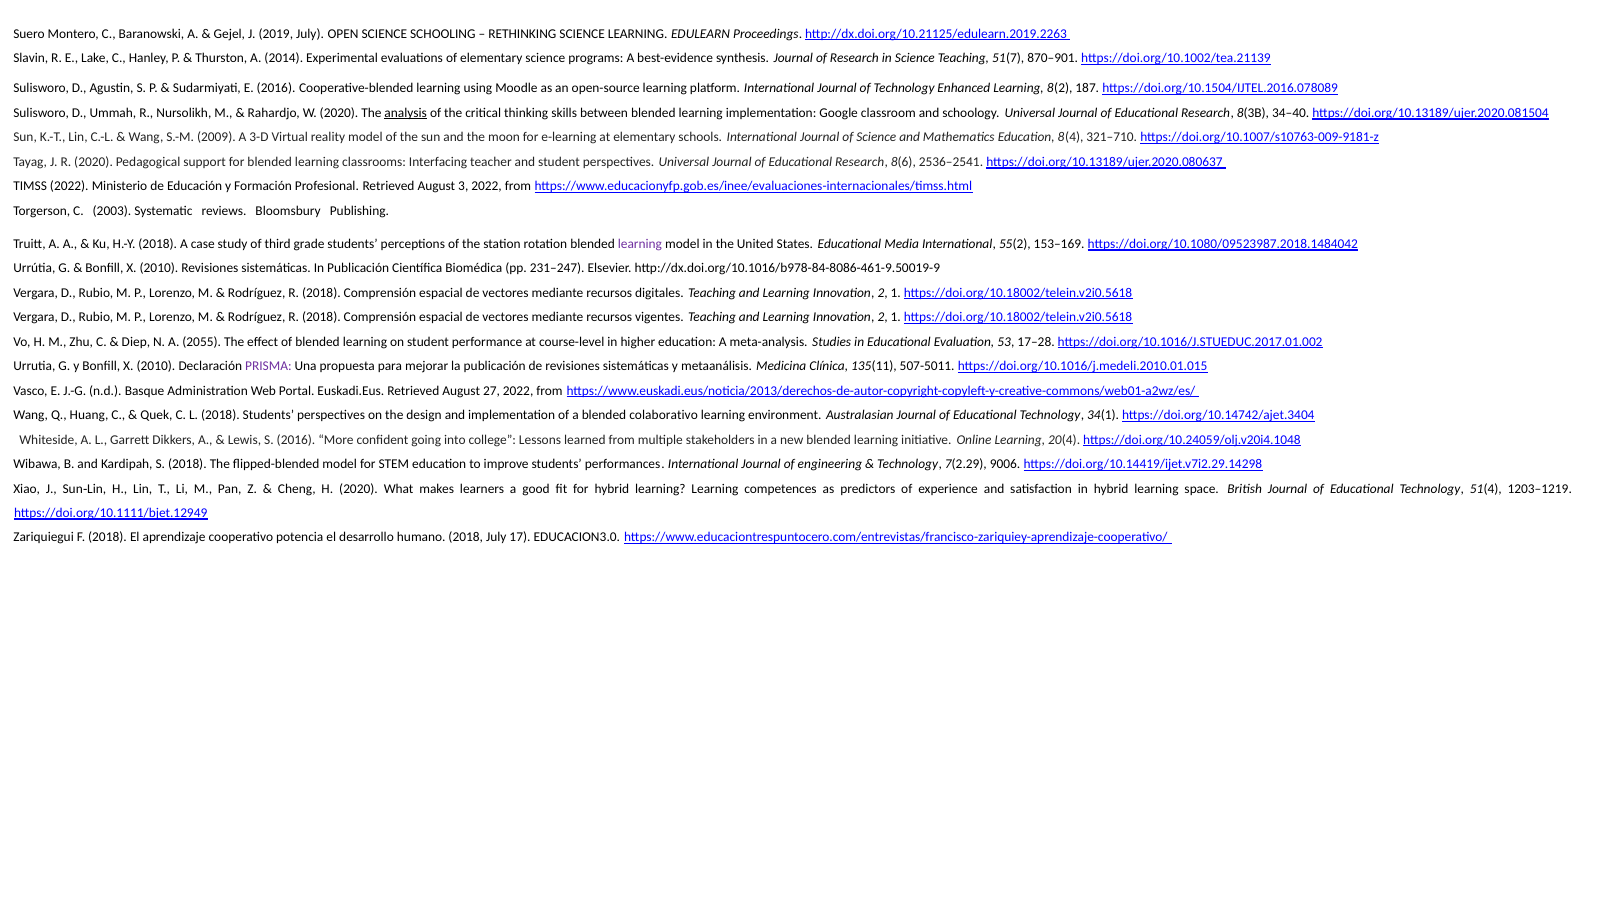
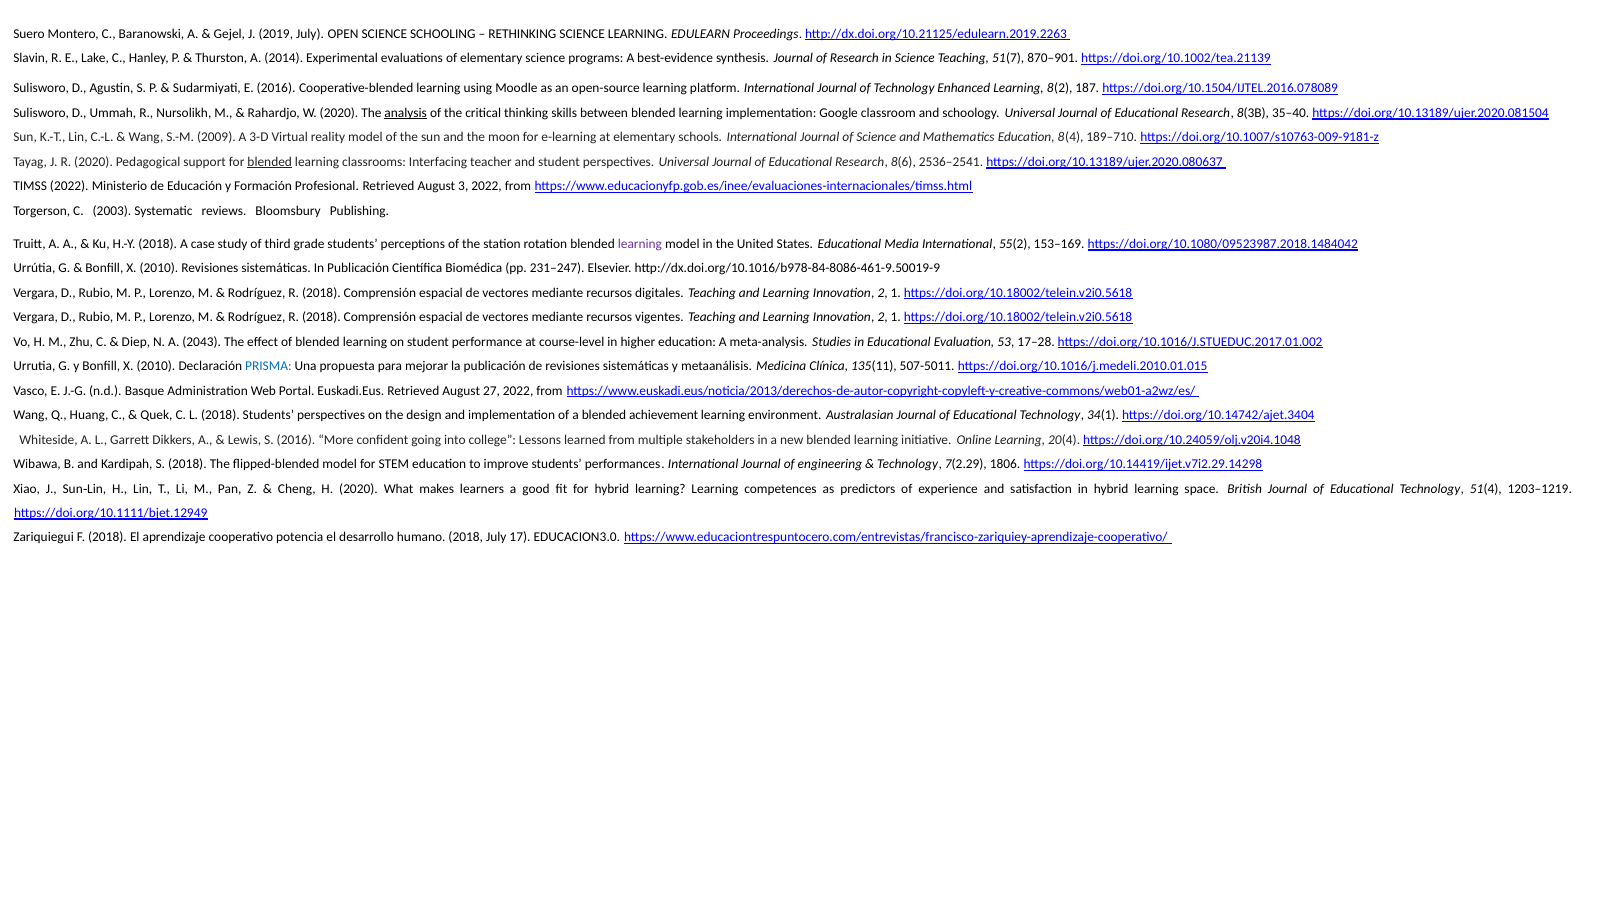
34–40: 34–40 -> 35–40
321–710: 321–710 -> 189–710
blended at (270, 162) underline: none -> present
2055: 2055 -> 2043
PRISMA colour: purple -> blue
colaborativo: colaborativo -> achievement
9006: 9006 -> 1806
